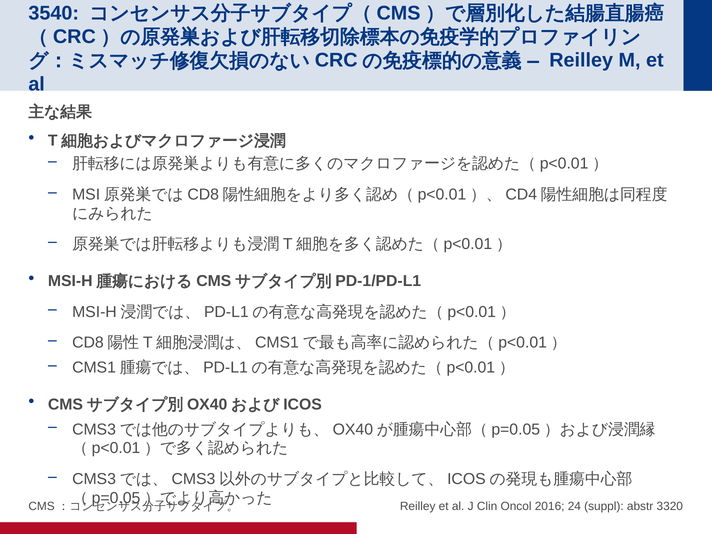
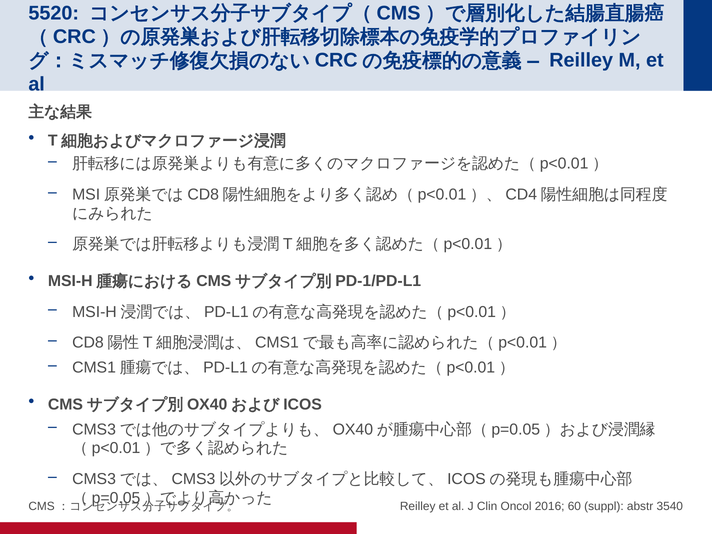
3540: 3540 -> 5520
24: 24 -> 60
3320: 3320 -> 3540
